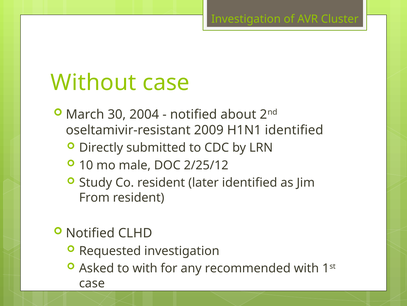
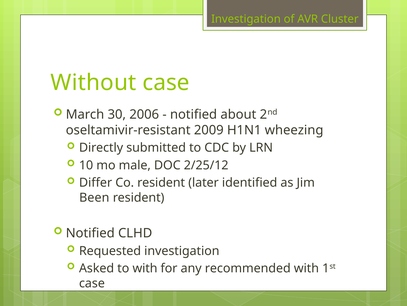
2004: 2004 -> 2006
H1N1 identified: identified -> wheezing
Study: Study -> Differ
From: From -> Been
